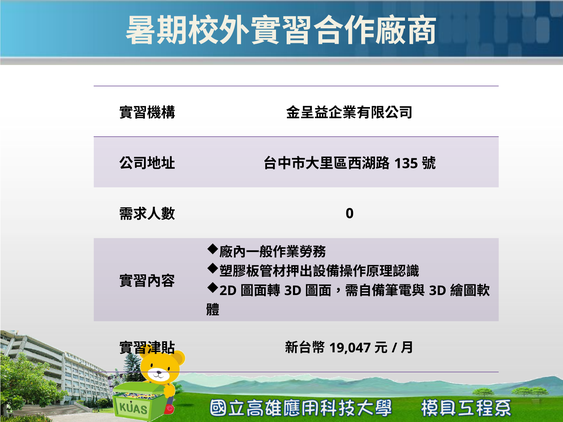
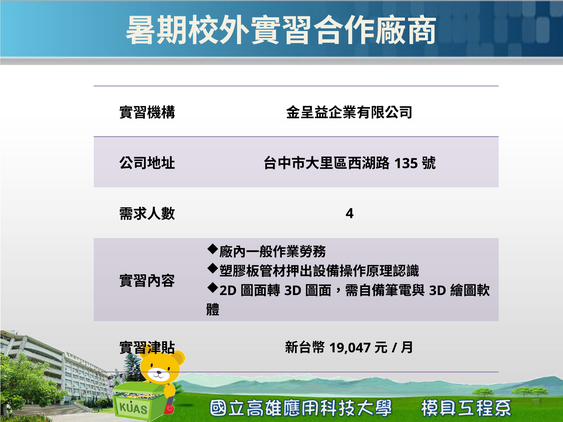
0: 0 -> 4
